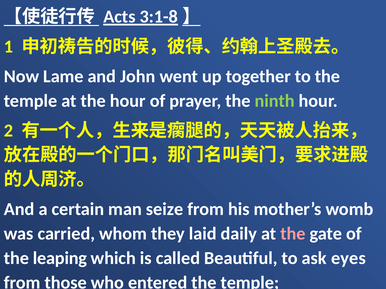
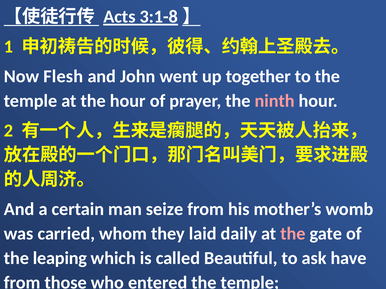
Lame: Lame -> Flesh
ninth colour: light green -> pink
eyes: eyes -> have
